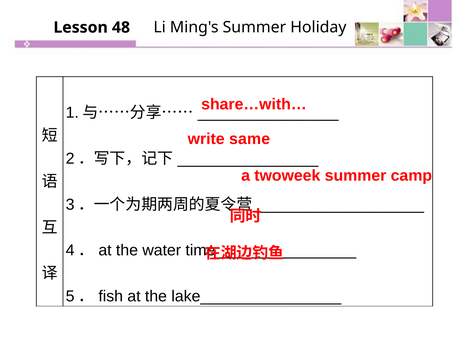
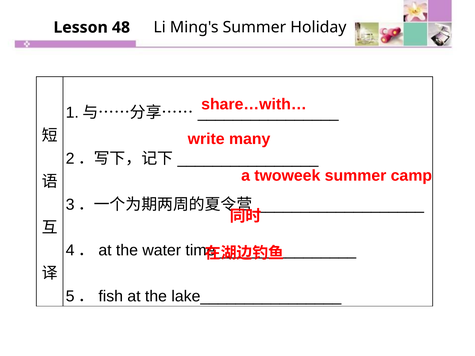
same: same -> many
